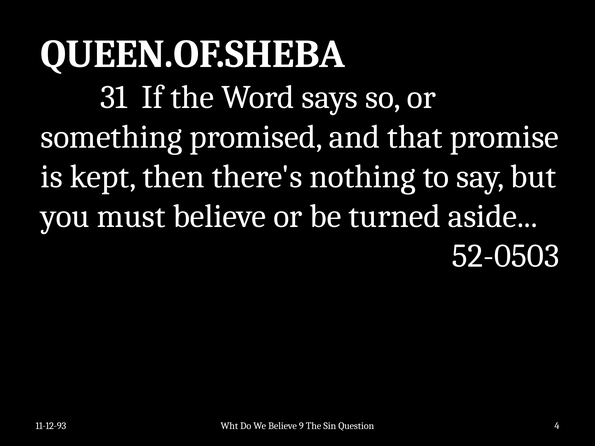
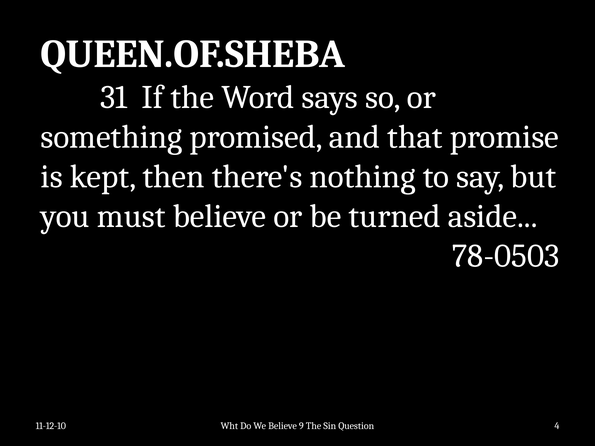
52-0503: 52-0503 -> 78-0503
11-12-93: 11-12-93 -> 11-12-10
